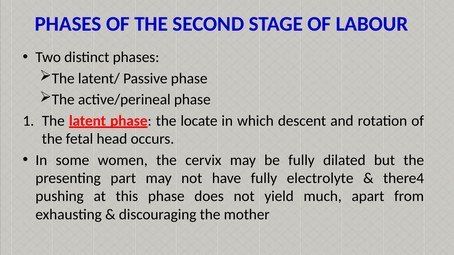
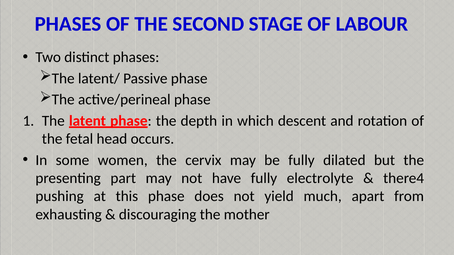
locate: locate -> depth
